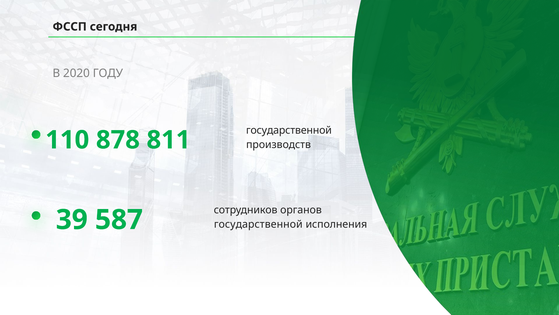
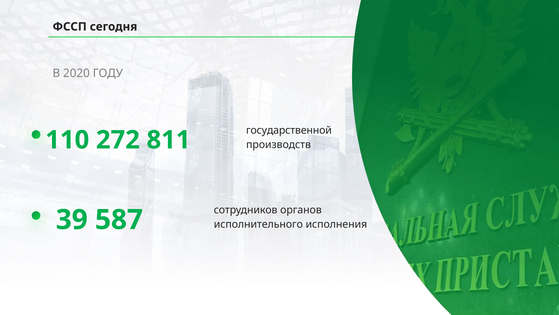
878: 878 -> 272
государственной at (258, 224): государственной -> исполнительного
